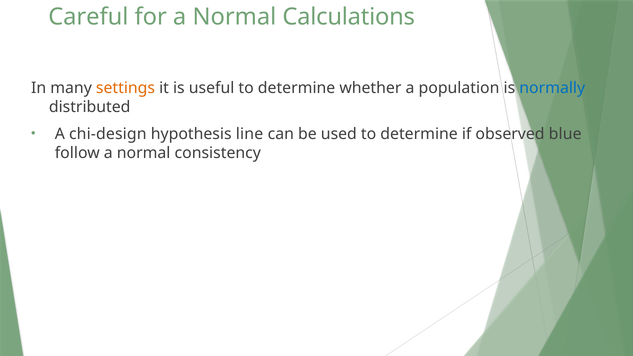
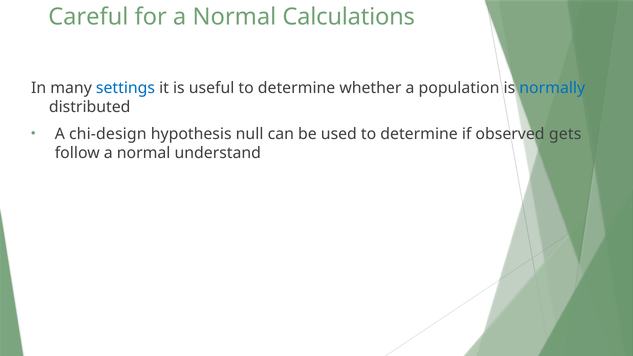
settings colour: orange -> blue
line: line -> null
blue: blue -> gets
consistency: consistency -> understand
